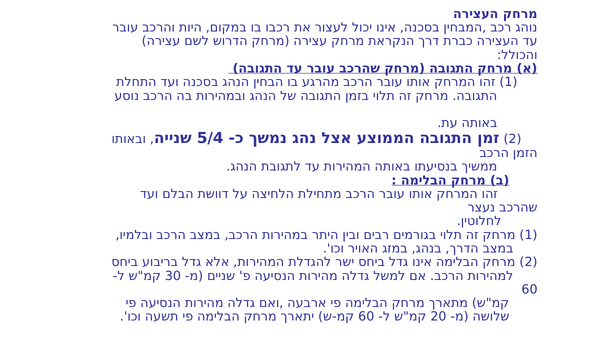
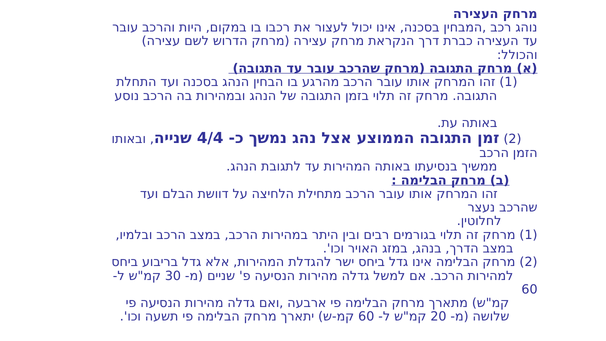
5/4: 5/4 -> 4/4
